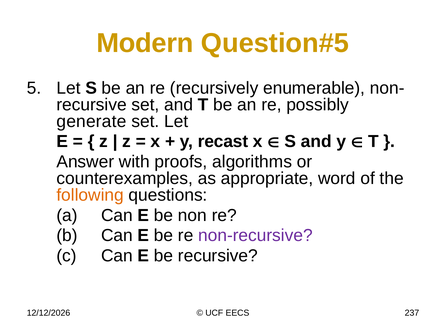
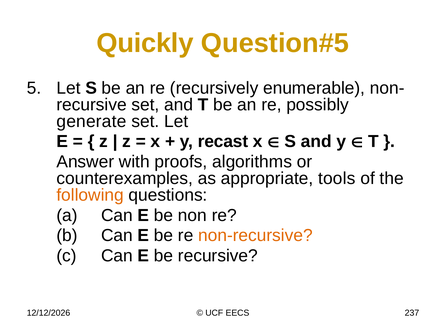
Modern: Modern -> Quickly
word: word -> tools
non-recursive colour: purple -> orange
